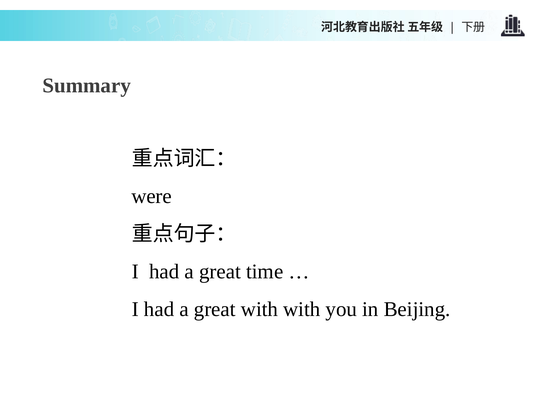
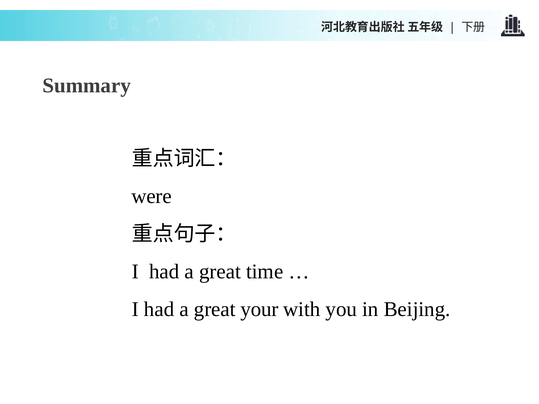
great with: with -> your
